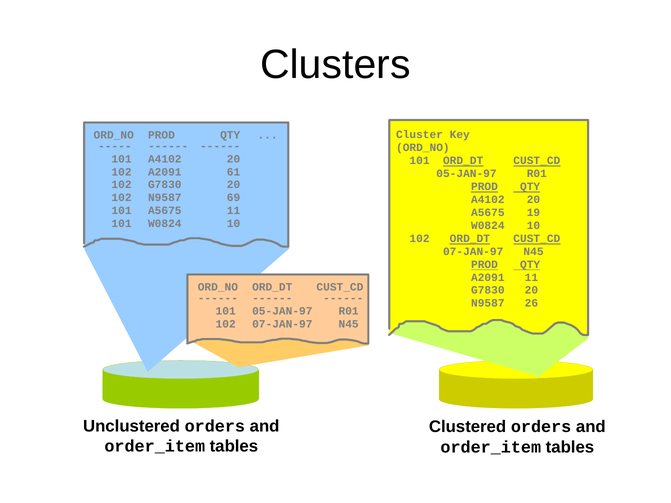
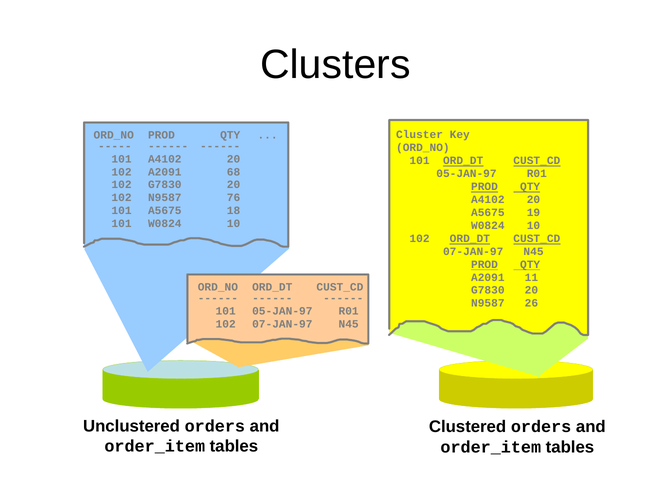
61: 61 -> 68
69: 69 -> 76
A5675 11: 11 -> 18
